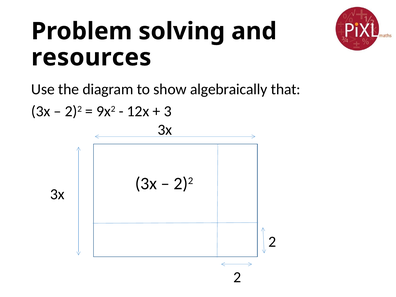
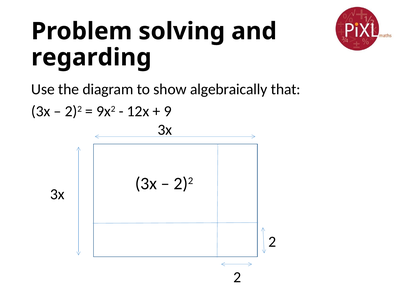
resources: resources -> regarding
3: 3 -> 9
